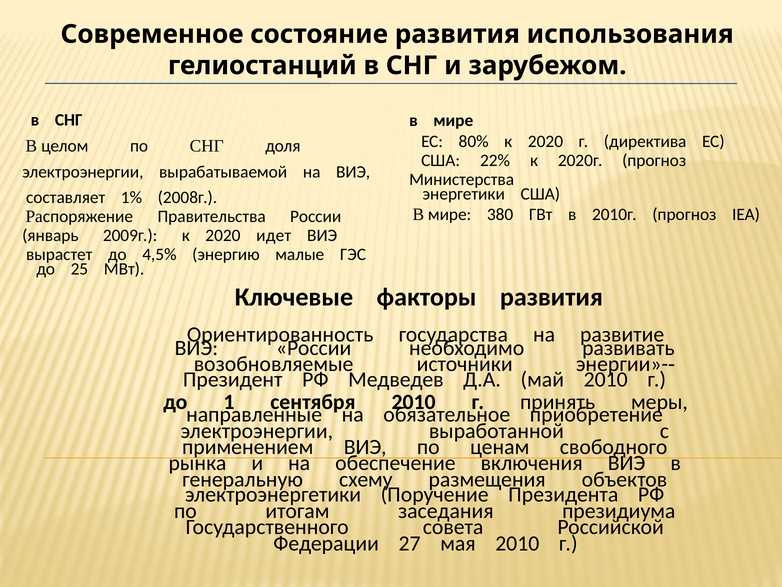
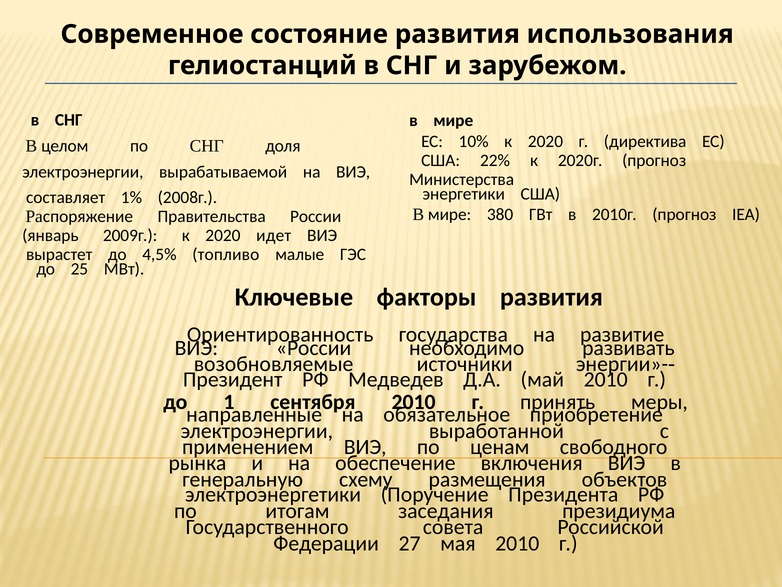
80%: 80% -> 10%
энергию: энергию -> топливо
